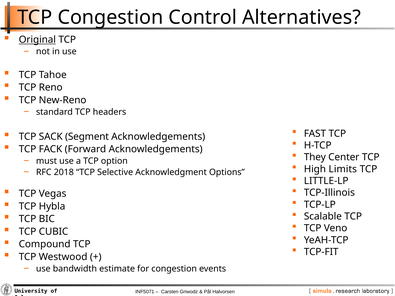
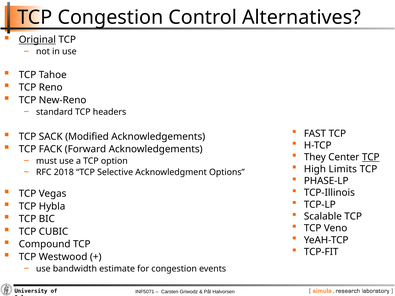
Segment: Segment -> Modified
TCP at (371, 157) underline: none -> present
LITTLE-LP: LITTLE-LP -> PHASE-LP
